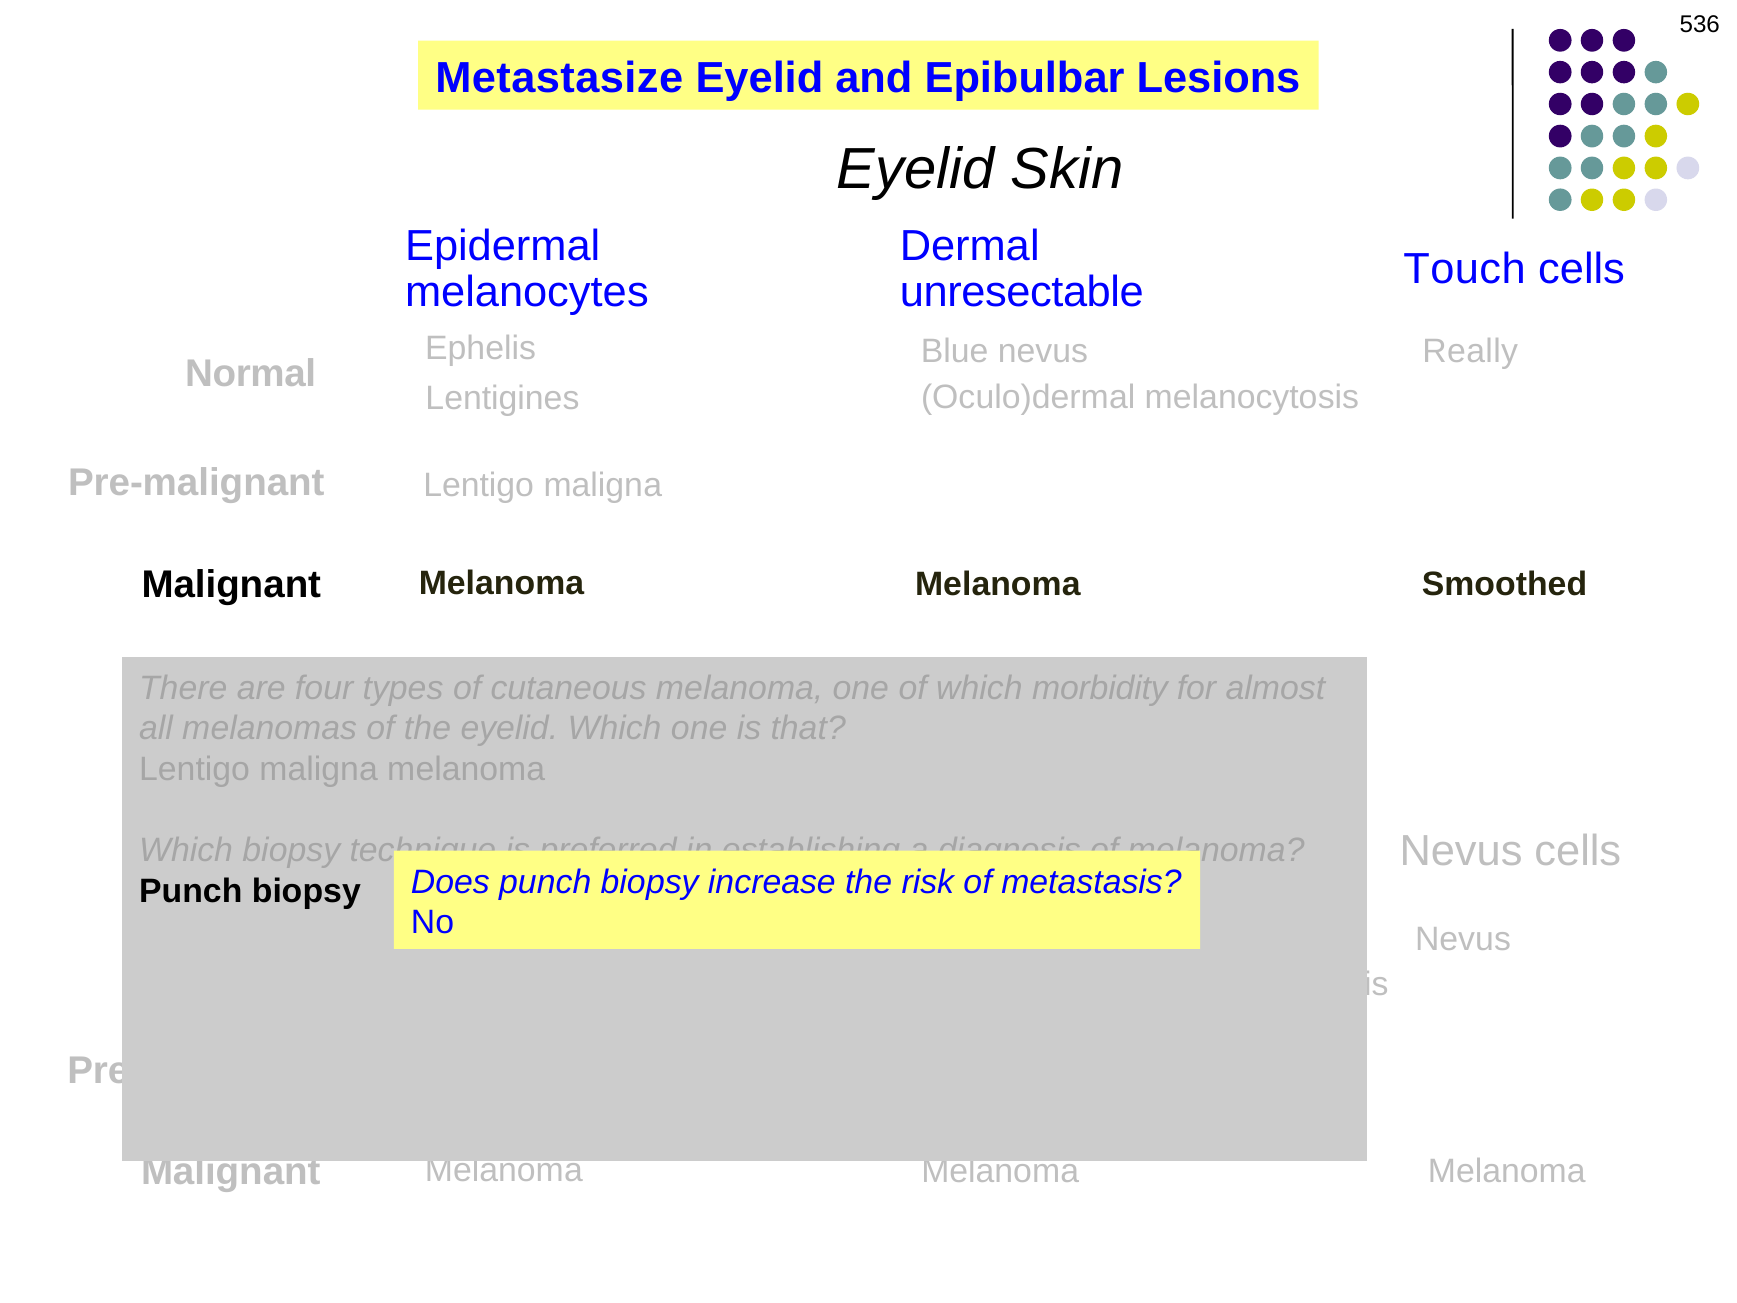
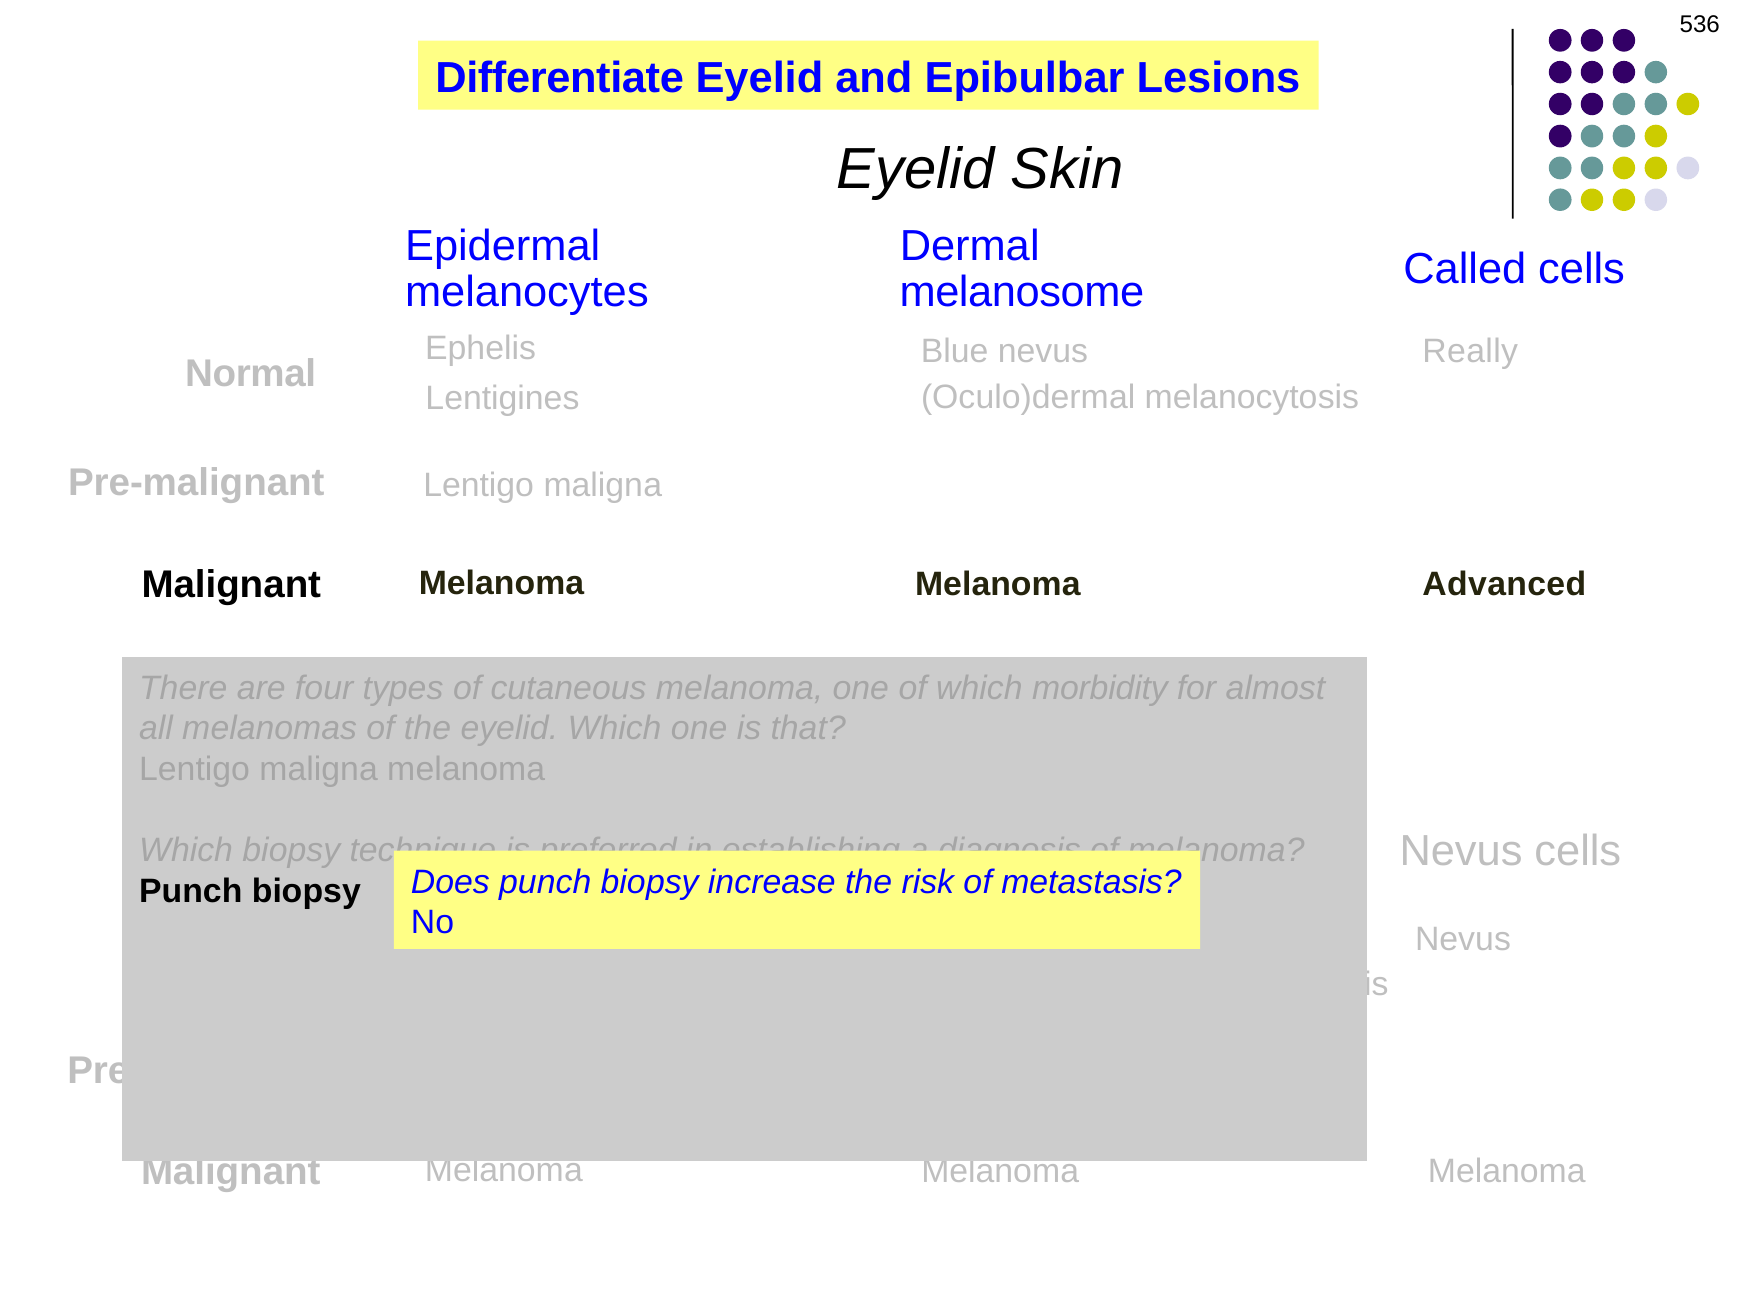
Metastasize: Metastasize -> Differentiate
Touch: Touch -> Called
unresectable: unresectable -> melanosome
Smoothed: Smoothed -> Advanced
